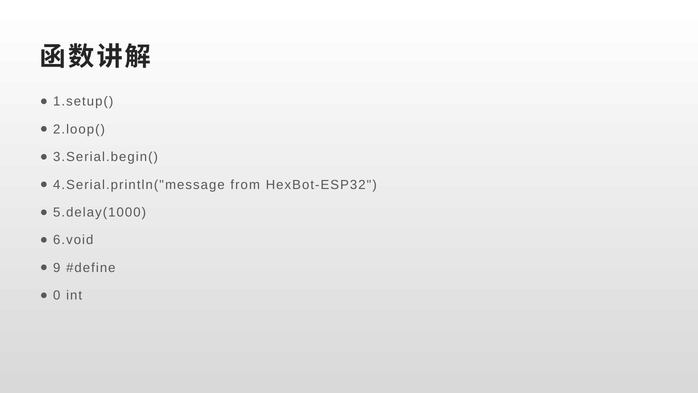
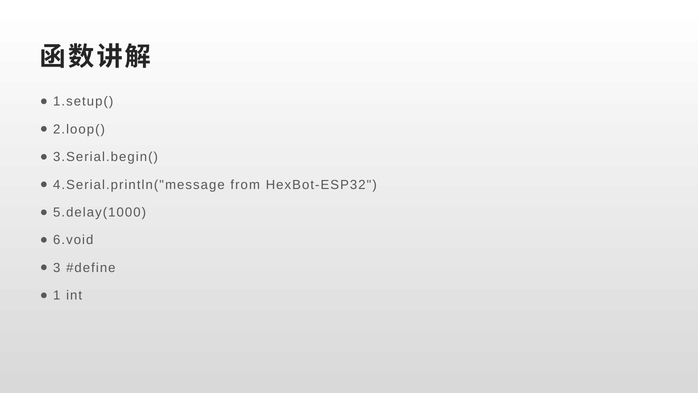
9: 9 -> 3
0: 0 -> 1
